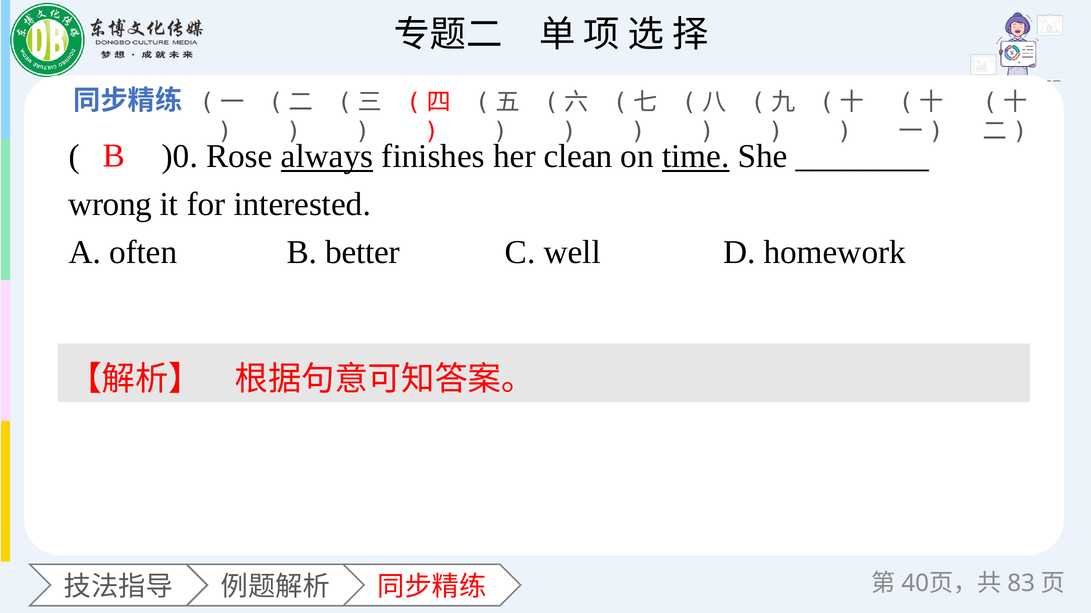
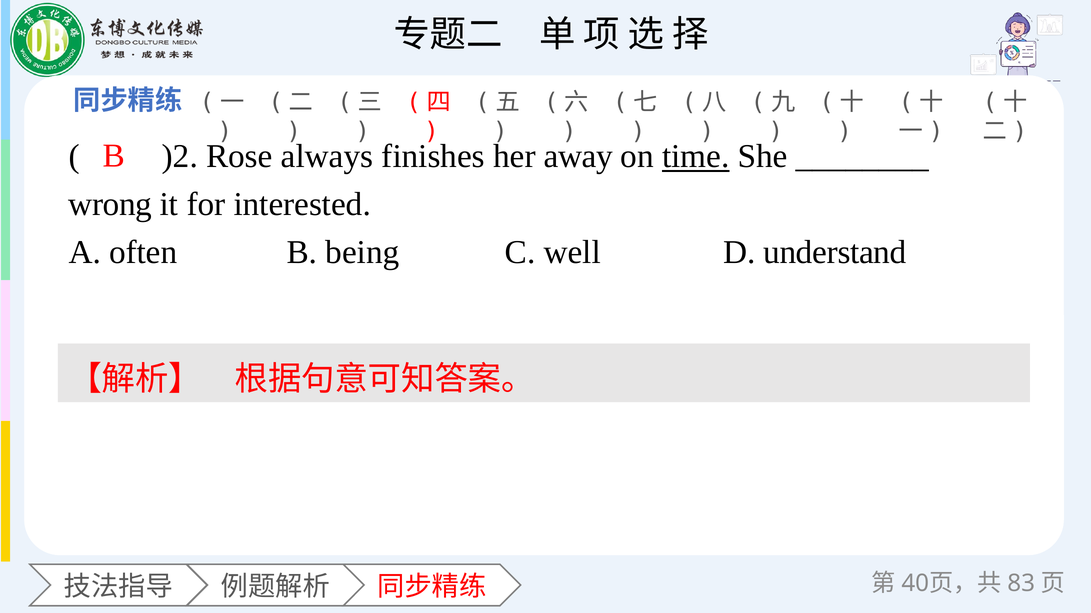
)0: )0 -> )2
always underline: present -> none
clean: clean -> away
better: better -> being
homework: homework -> understand
